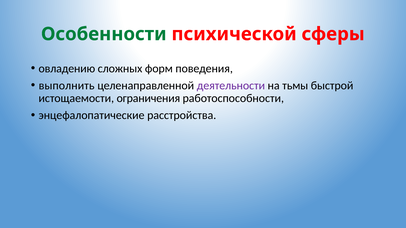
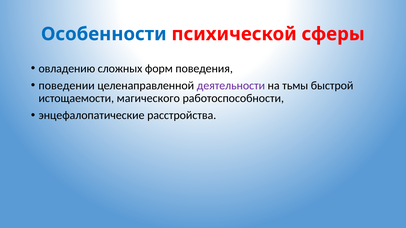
Особенности colour: green -> blue
выполнить: выполнить -> поведении
ограничения: ограничения -> магического
